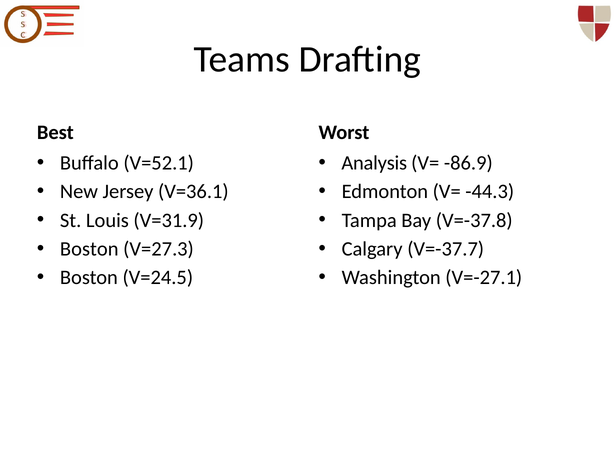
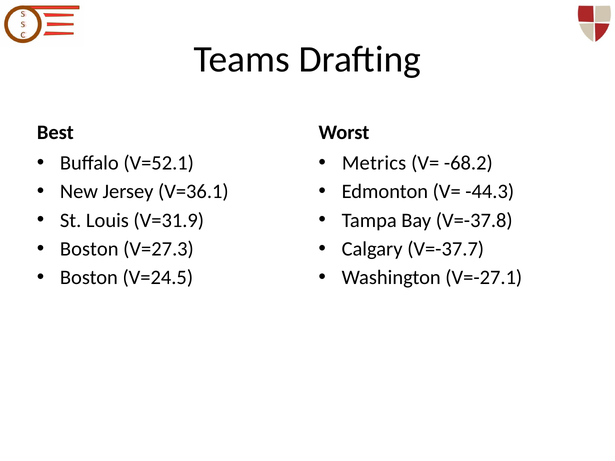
Analysis: Analysis -> Metrics
-86.9: -86.9 -> -68.2
